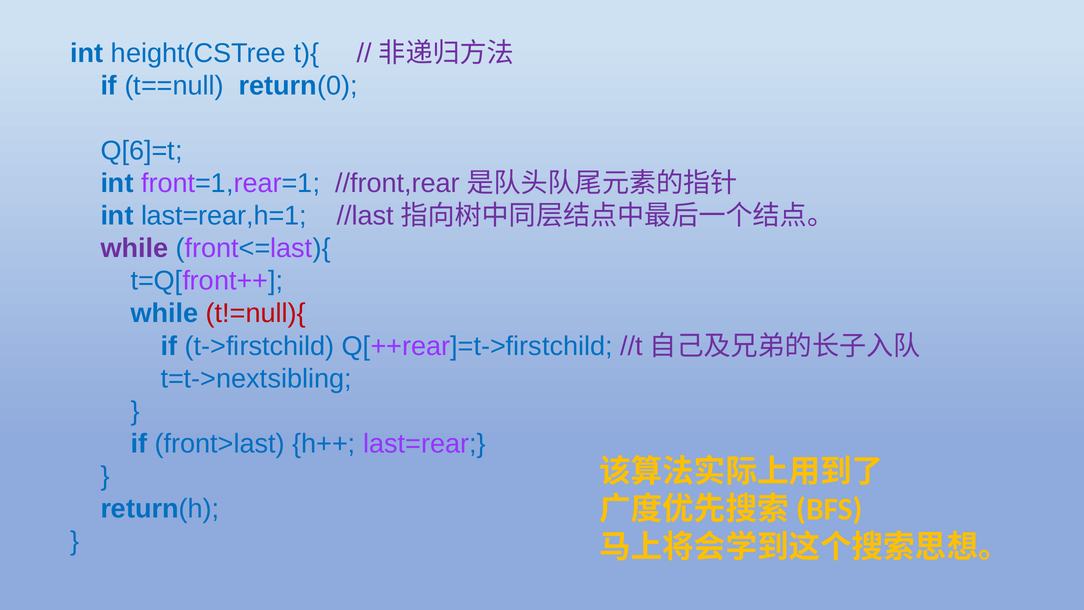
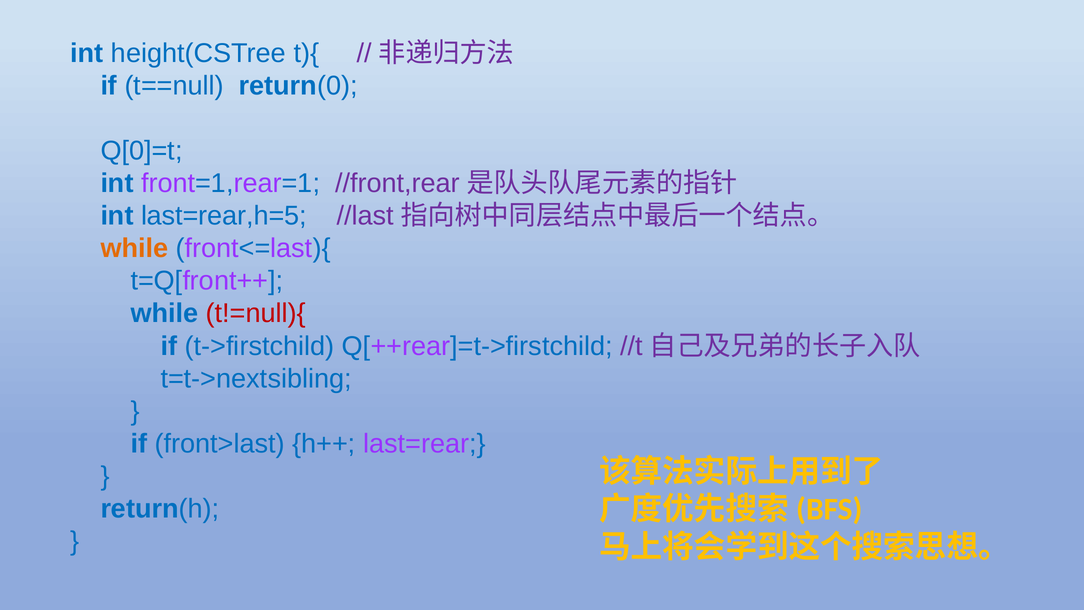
Q[6]=t: Q[6]=t -> Q[0]=t
last=rear,h=1: last=rear,h=1 -> last=rear,h=5
while at (134, 248) colour: purple -> orange
